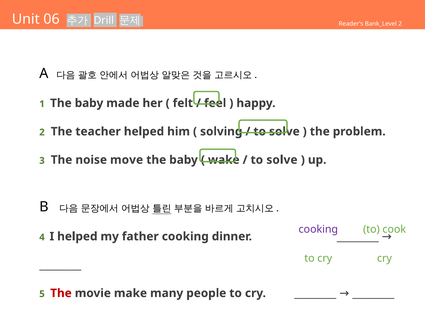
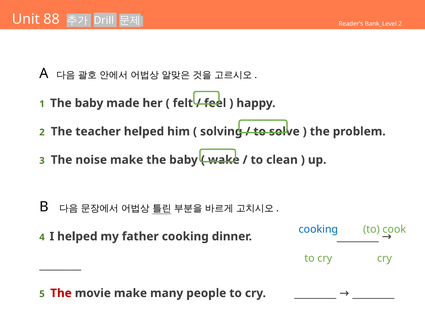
06: 06 -> 88
noise move: move -> make
solve at (282, 160): solve -> clean
cooking at (318, 229) colour: purple -> blue
